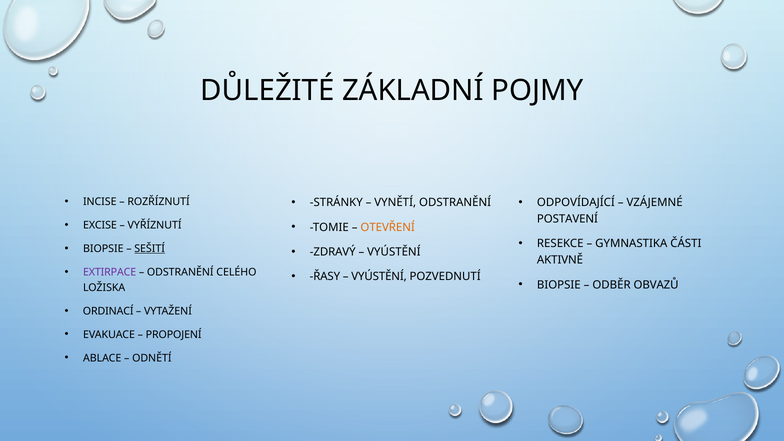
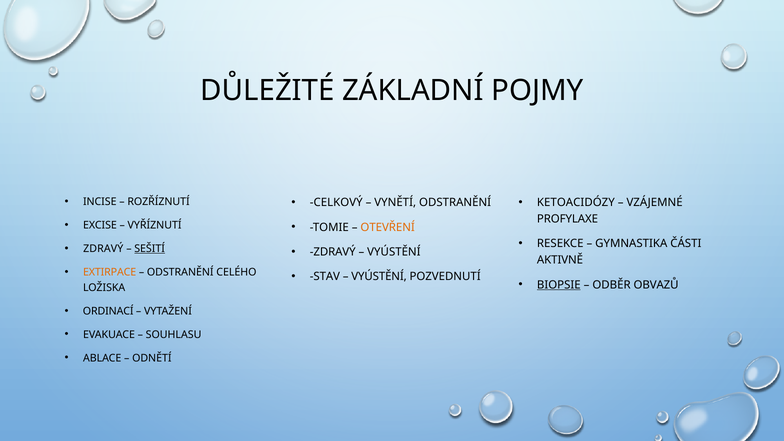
STRÁNKY: STRÁNKY -> CELKOVÝ
ODPOVÍDAJÍCÍ: ODPOVÍDAJÍCÍ -> KETOACIDÓZY
POSTAVENÍ: POSTAVENÍ -> PROFYLAXE
BIOPSIE at (103, 249): BIOPSIE -> ZDRAVÝ
EXTIRPACE colour: purple -> orange
ŘASY: ŘASY -> STAV
BIOPSIE at (559, 285) underline: none -> present
PROPOJENÍ: PROPOJENÍ -> SOUHLASU
